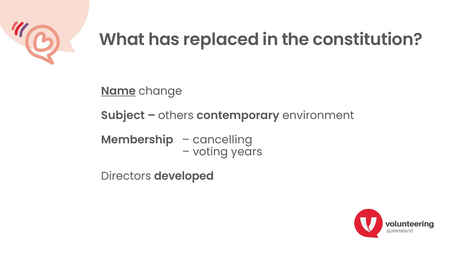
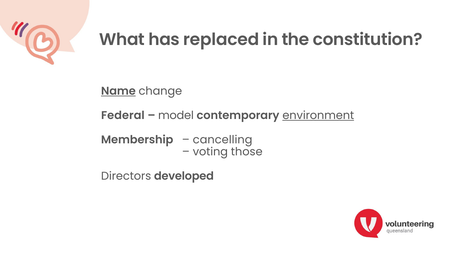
Subject: Subject -> Federal
others: others -> model
environment underline: none -> present
years: years -> those
